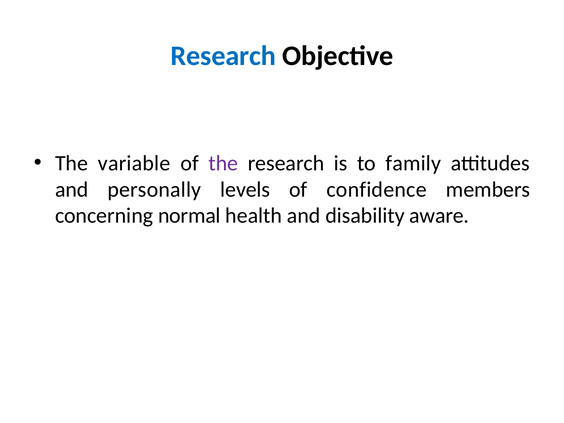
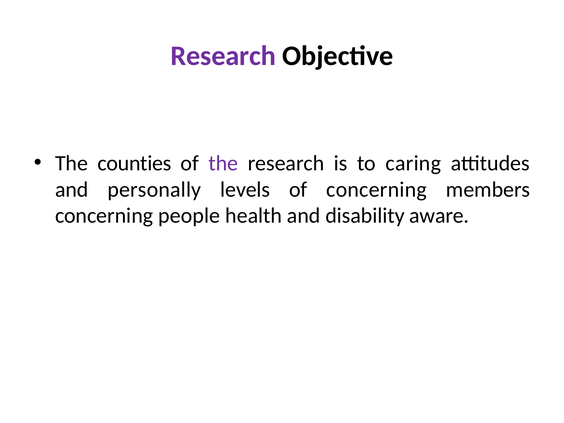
Research at (223, 56) colour: blue -> purple
variable: variable -> counties
family: family -> caring
of confidence: confidence -> concerning
normal: normal -> people
